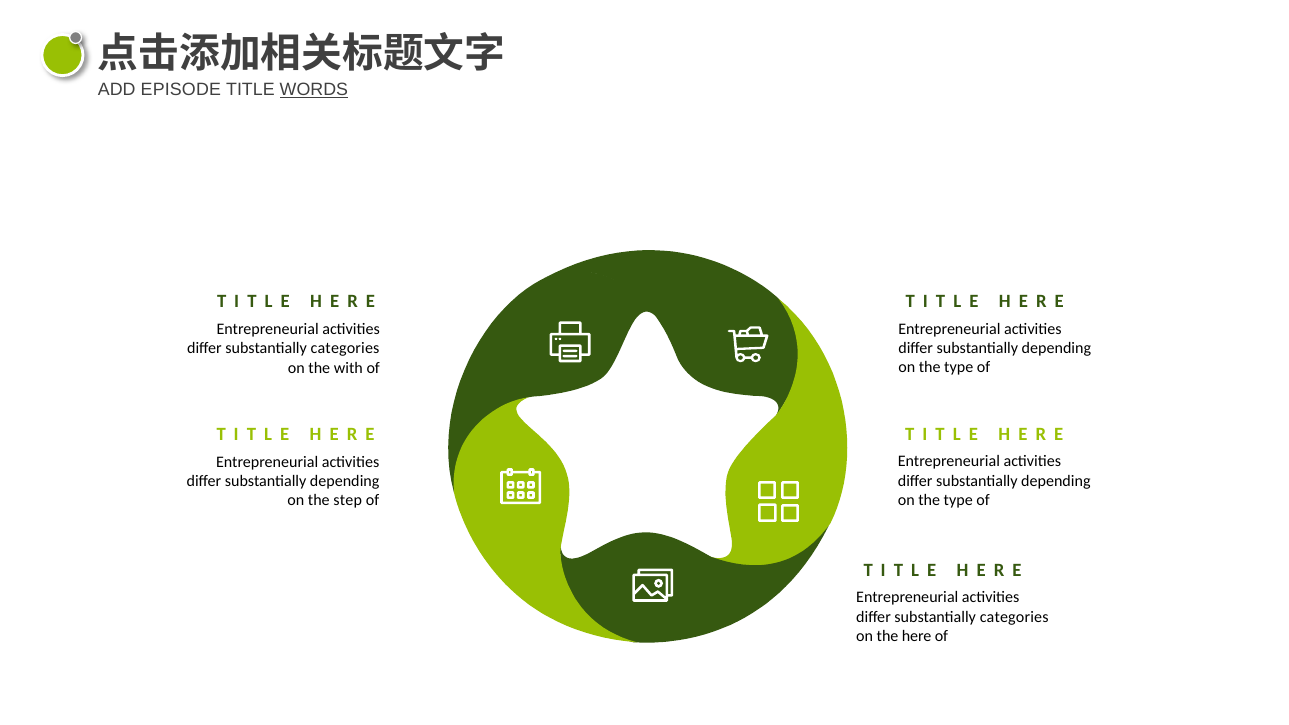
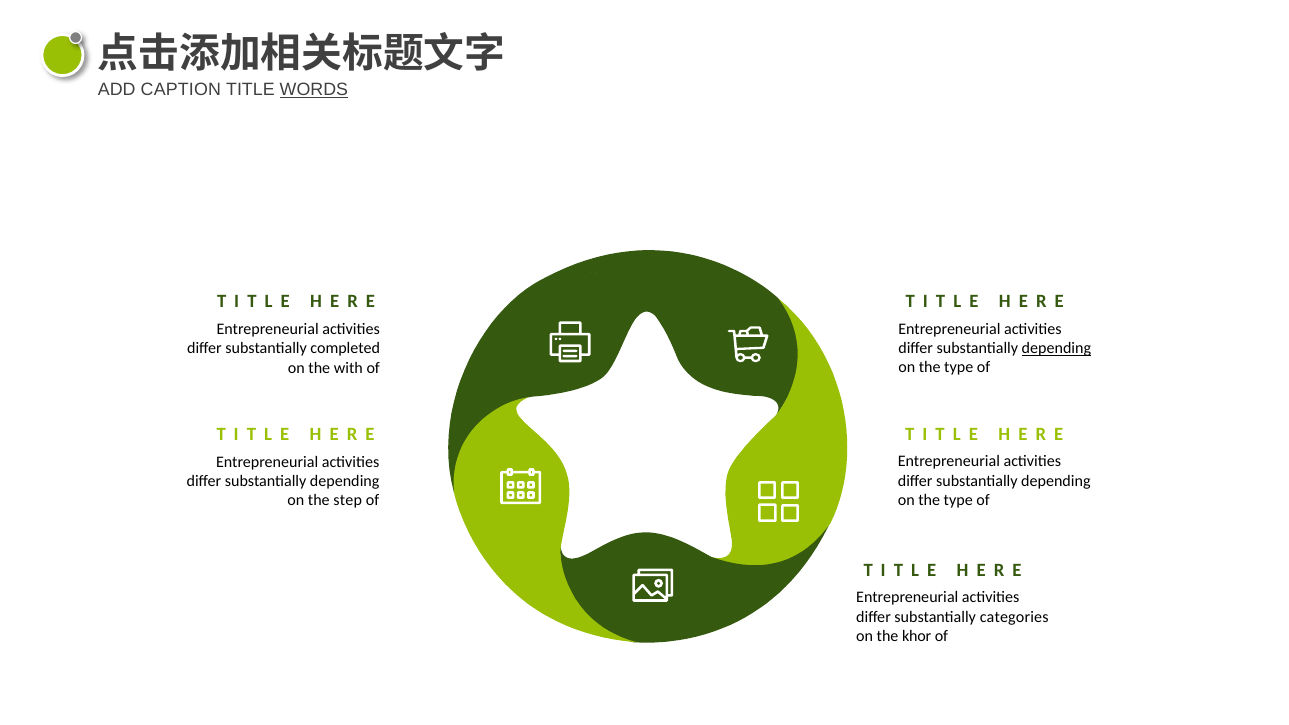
EPISODE: EPISODE -> CAPTION
depending at (1056, 348) underline: none -> present
categories at (345, 349): categories -> completed
here: here -> khor
